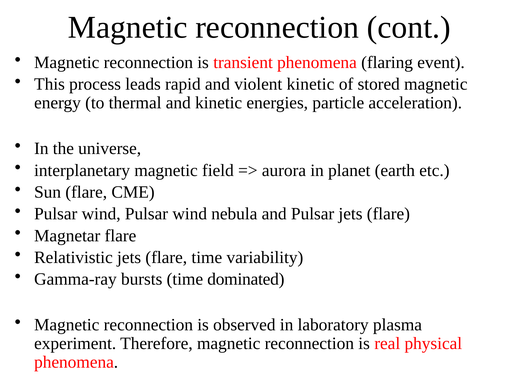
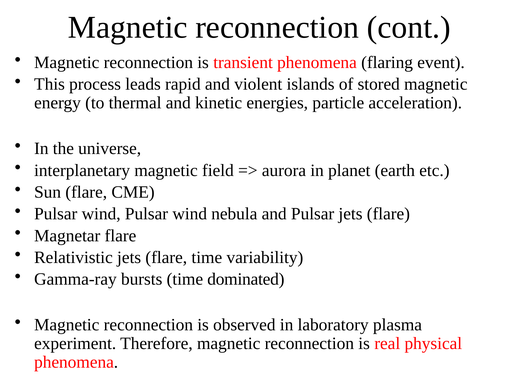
violent kinetic: kinetic -> islands
